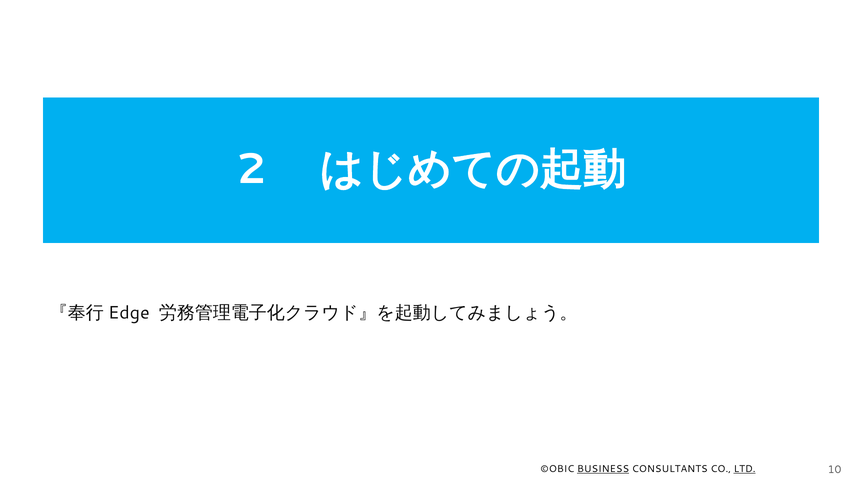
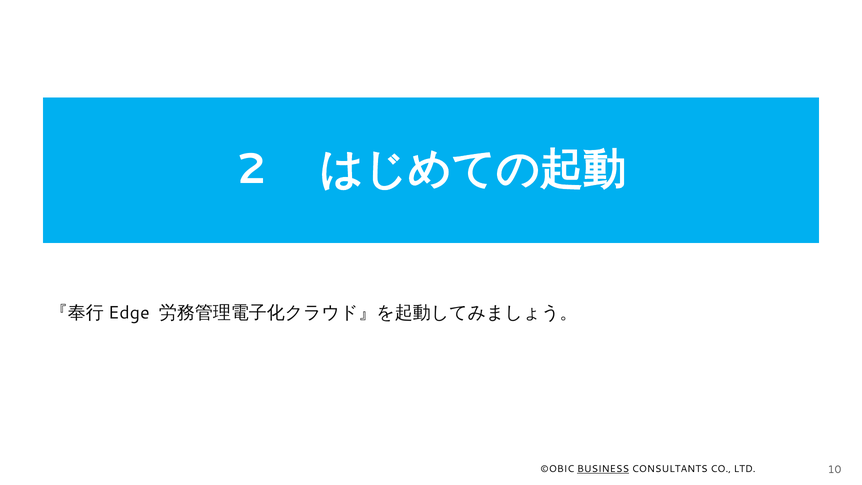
LTD underline: present -> none
